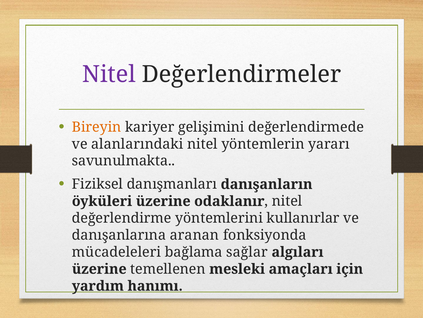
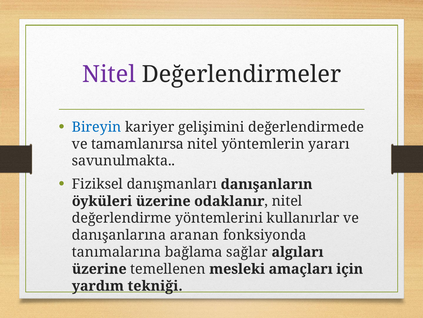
Bireyin colour: orange -> blue
alanlarındaki: alanlarındaki -> tamamlanırsa
mücadeleleri: mücadeleleri -> tanımalarına
hanımı: hanımı -> tekniği
